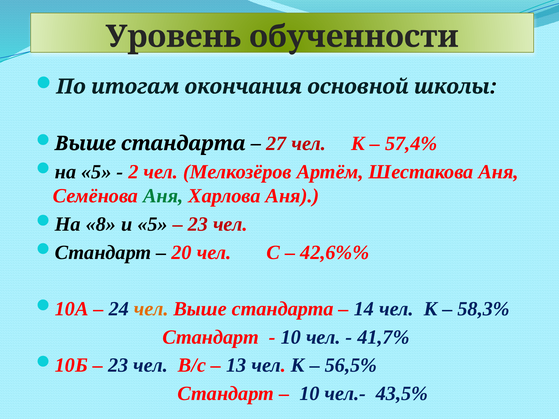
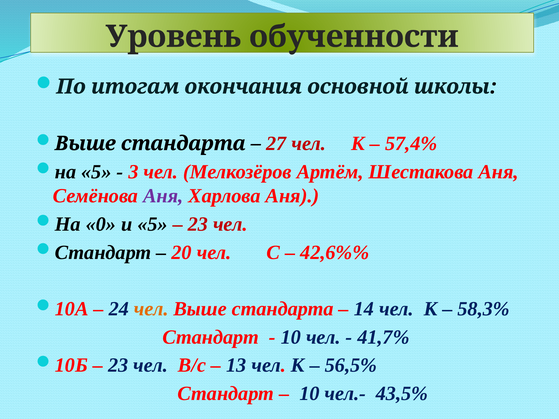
2: 2 -> 3
Аня at (163, 196) colour: green -> purple
8: 8 -> 0
